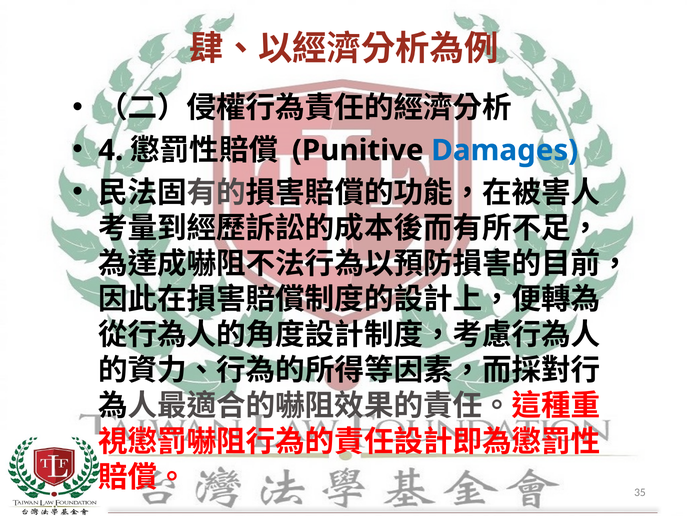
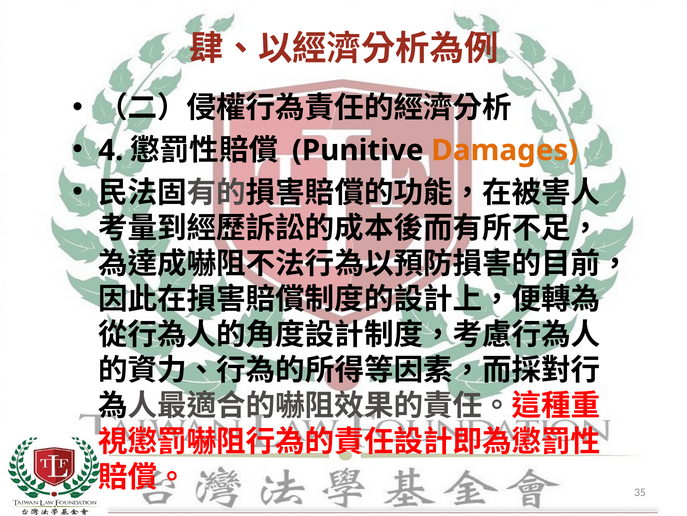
Damages colour: blue -> orange
